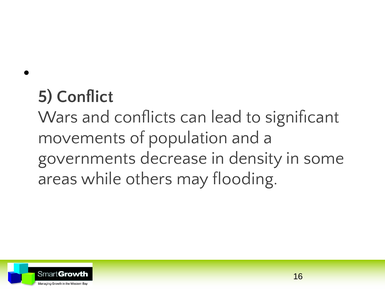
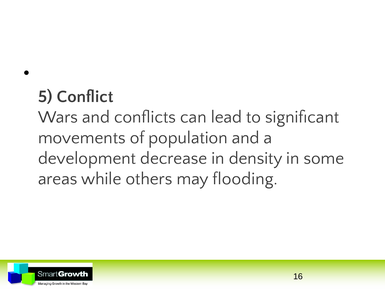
governments: governments -> development
